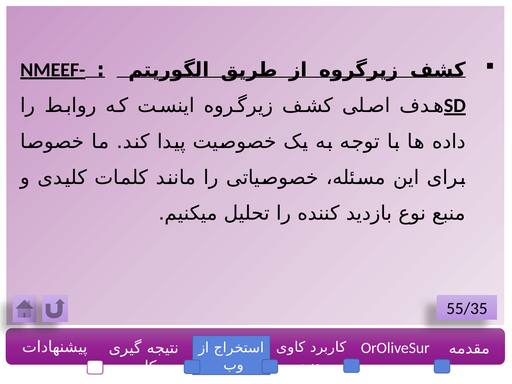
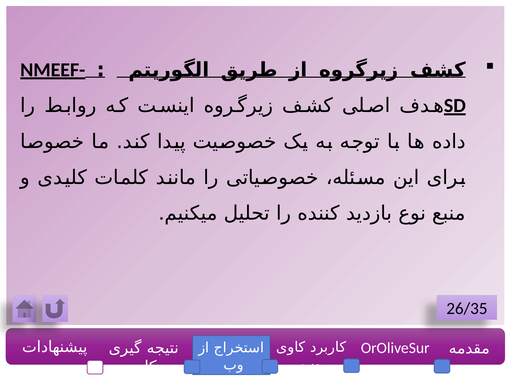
55/35: 55/35 -> 26/35
